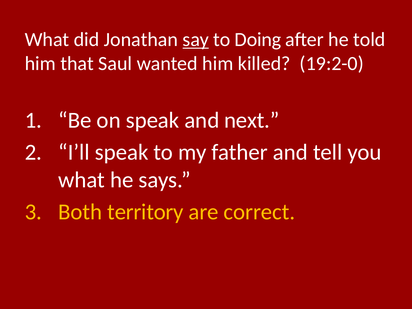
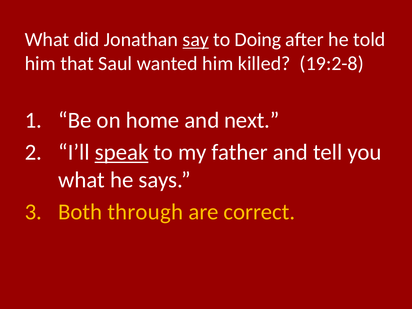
19:2-0: 19:2-0 -> 19:2-8
on speak: speak -> home
speak at (122, 152) underline: none -> present
territory: territory -> through
